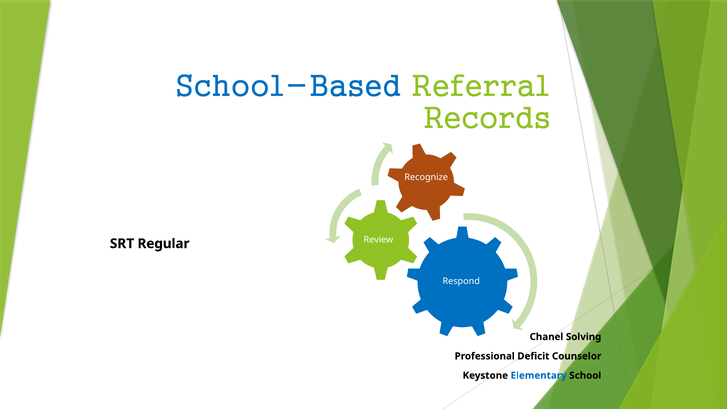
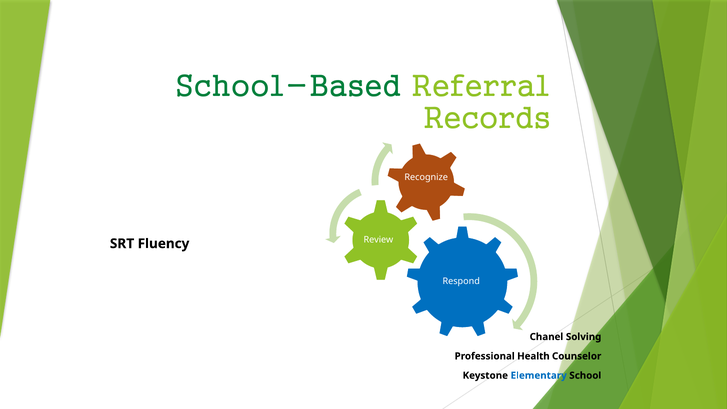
School-Based colour: blue -> green
Regular: Regular -> Fluency
Deficit: Deficit -> Health
